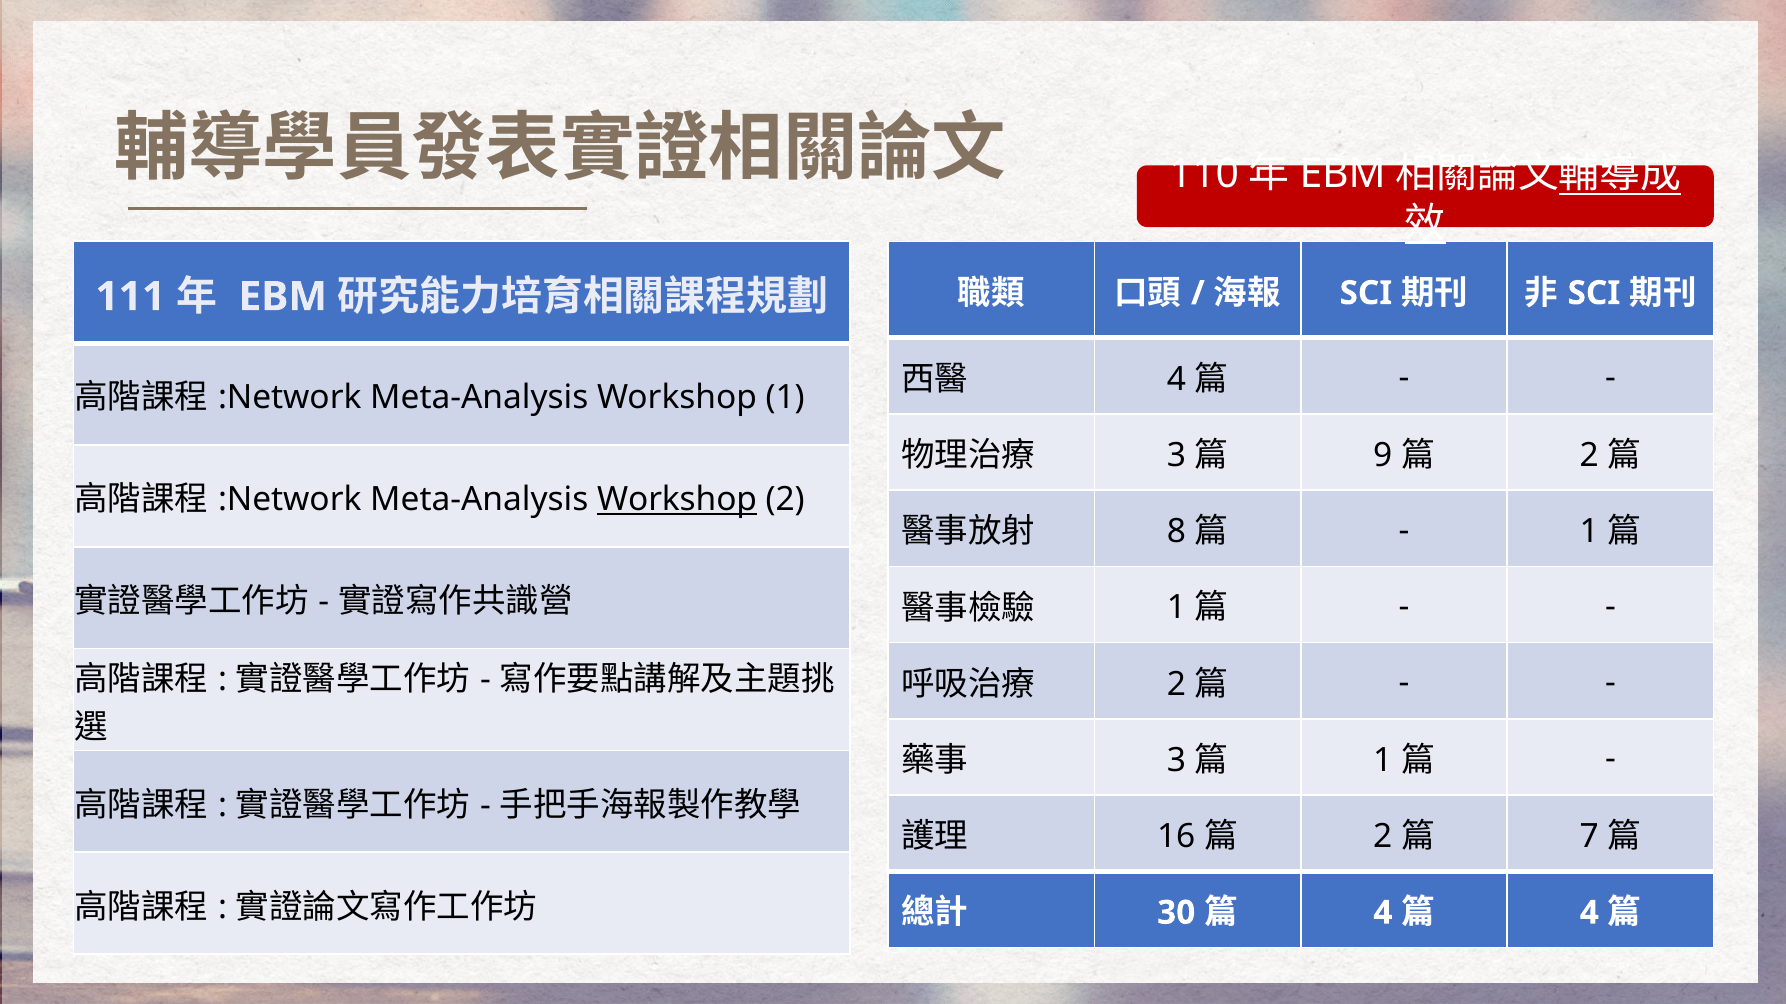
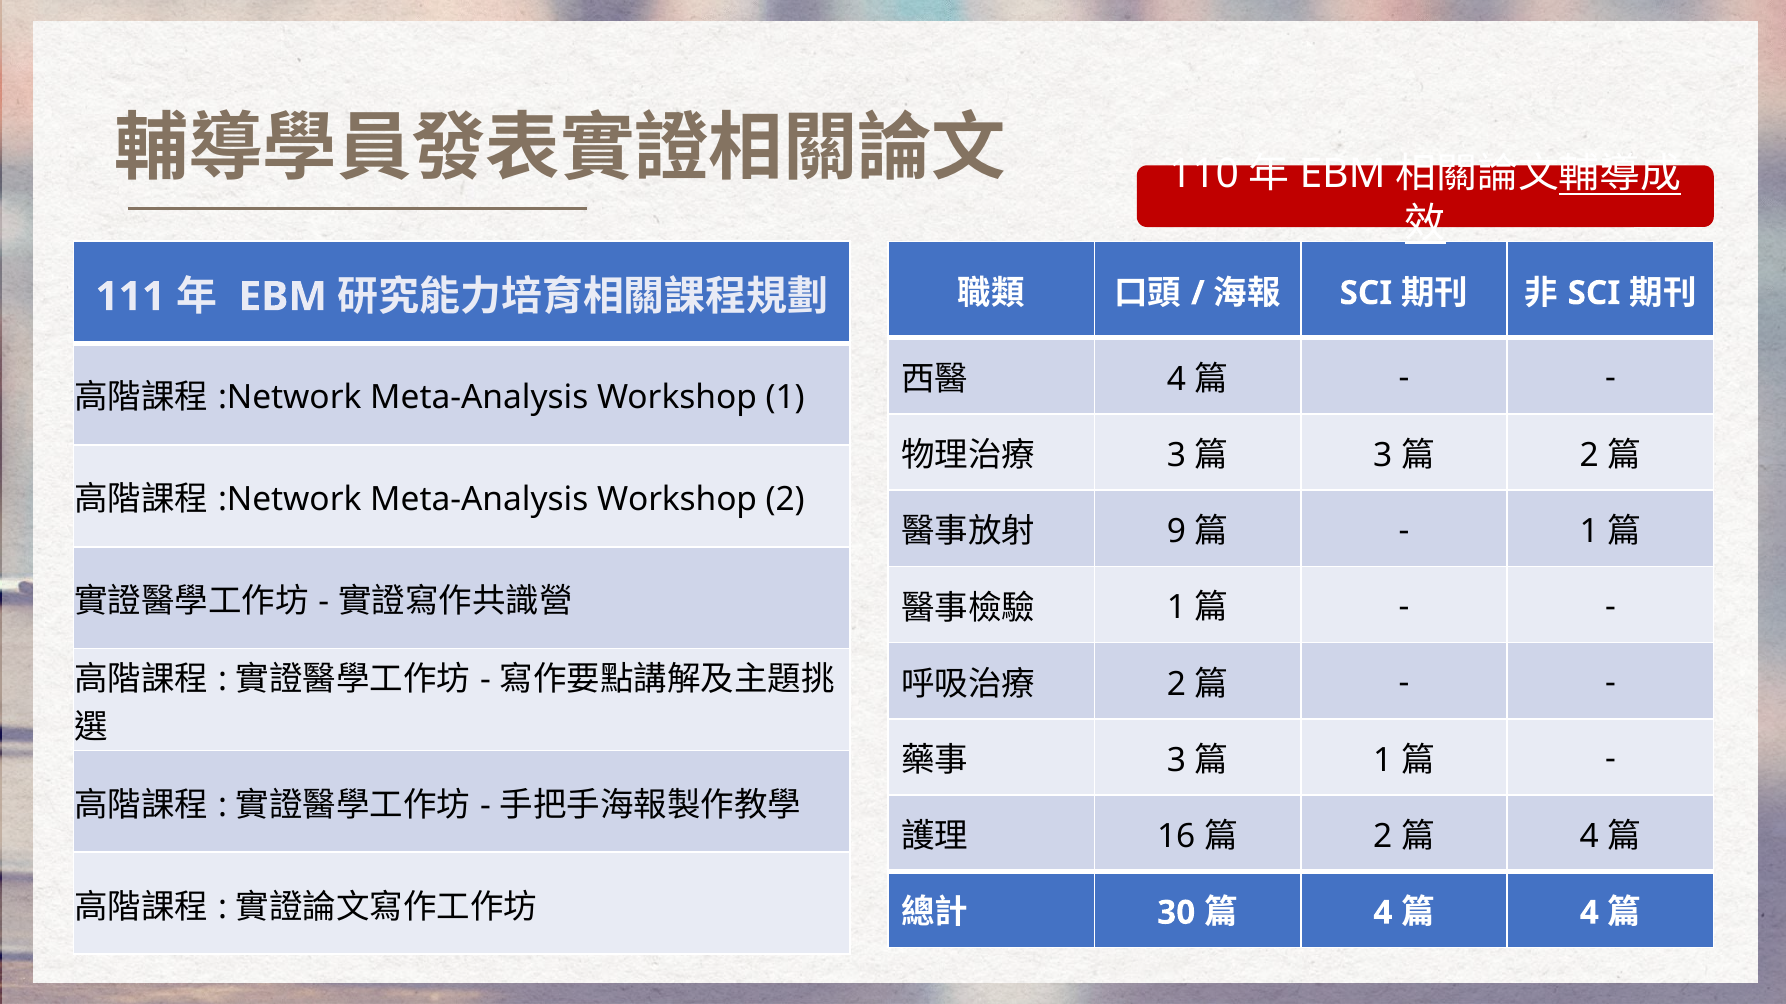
9 at (1383, 456): 9 -> 3
Workshop at (677, 500) underline: present -> none
8: 8 -> 9
7 at (1589, 837): 7 -> 4
